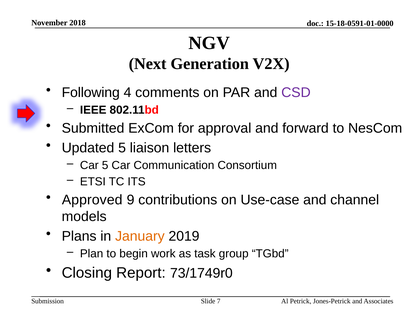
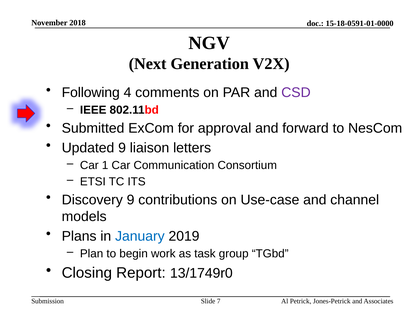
Updated 5: 5 -> 9
Car 5: 5 -> 1
Approved: Approved -> Discovery
January colour: orange -> blue
73/1749r0: 73/1749r0 -> 13/1749r0
